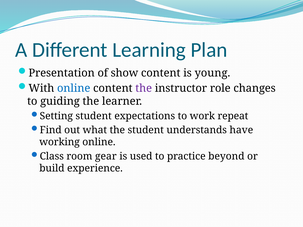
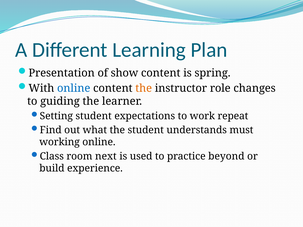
young: young -> spring
the at (144, 88) colour: purple -> orange
have: have -> must
gear: gear -> next
